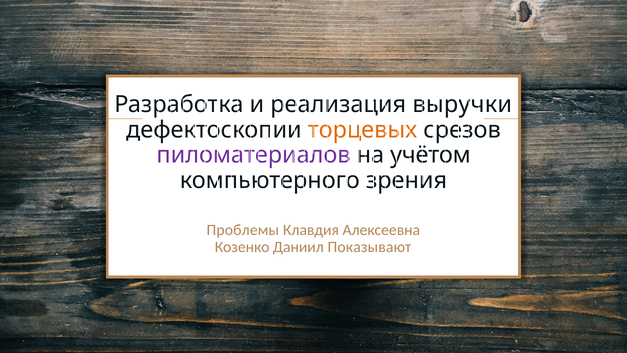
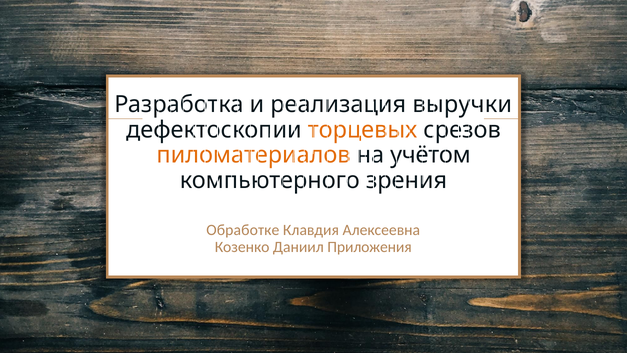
пиломатериалов colour: purple -> orange
Проблемы: Проблемы -> Обработке
Показывают: Показывают -> Приложения
